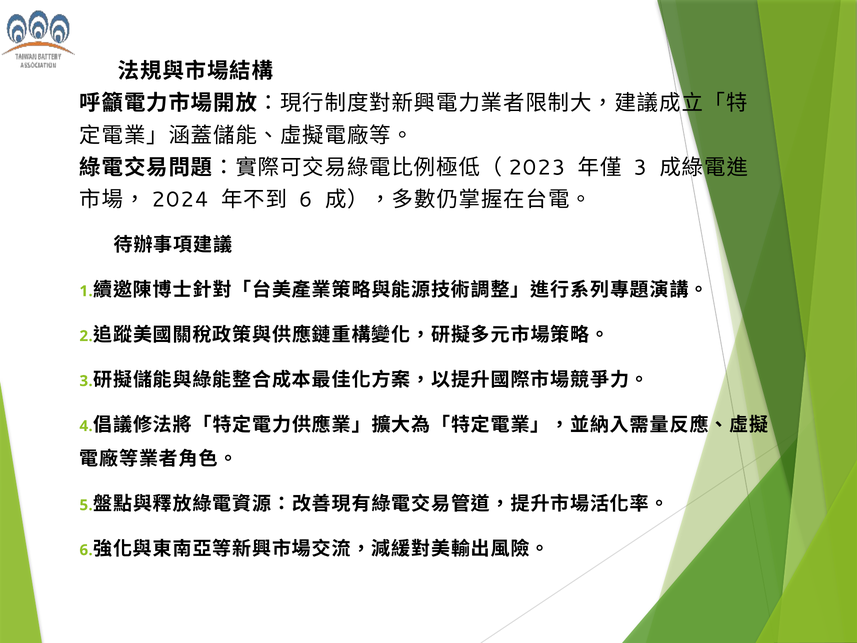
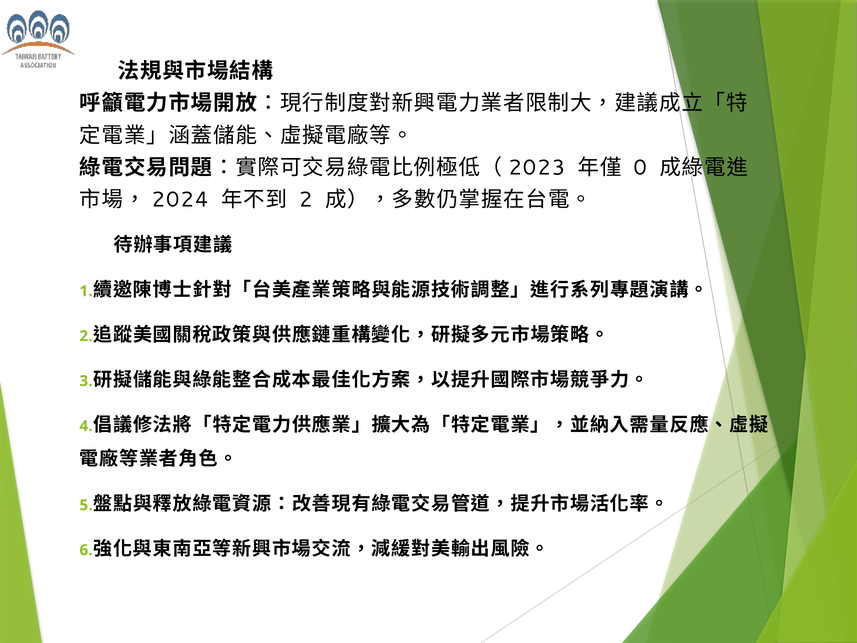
3 at (640, 168): 3 -> 0
6 at (306, 200): 6 -> 2
